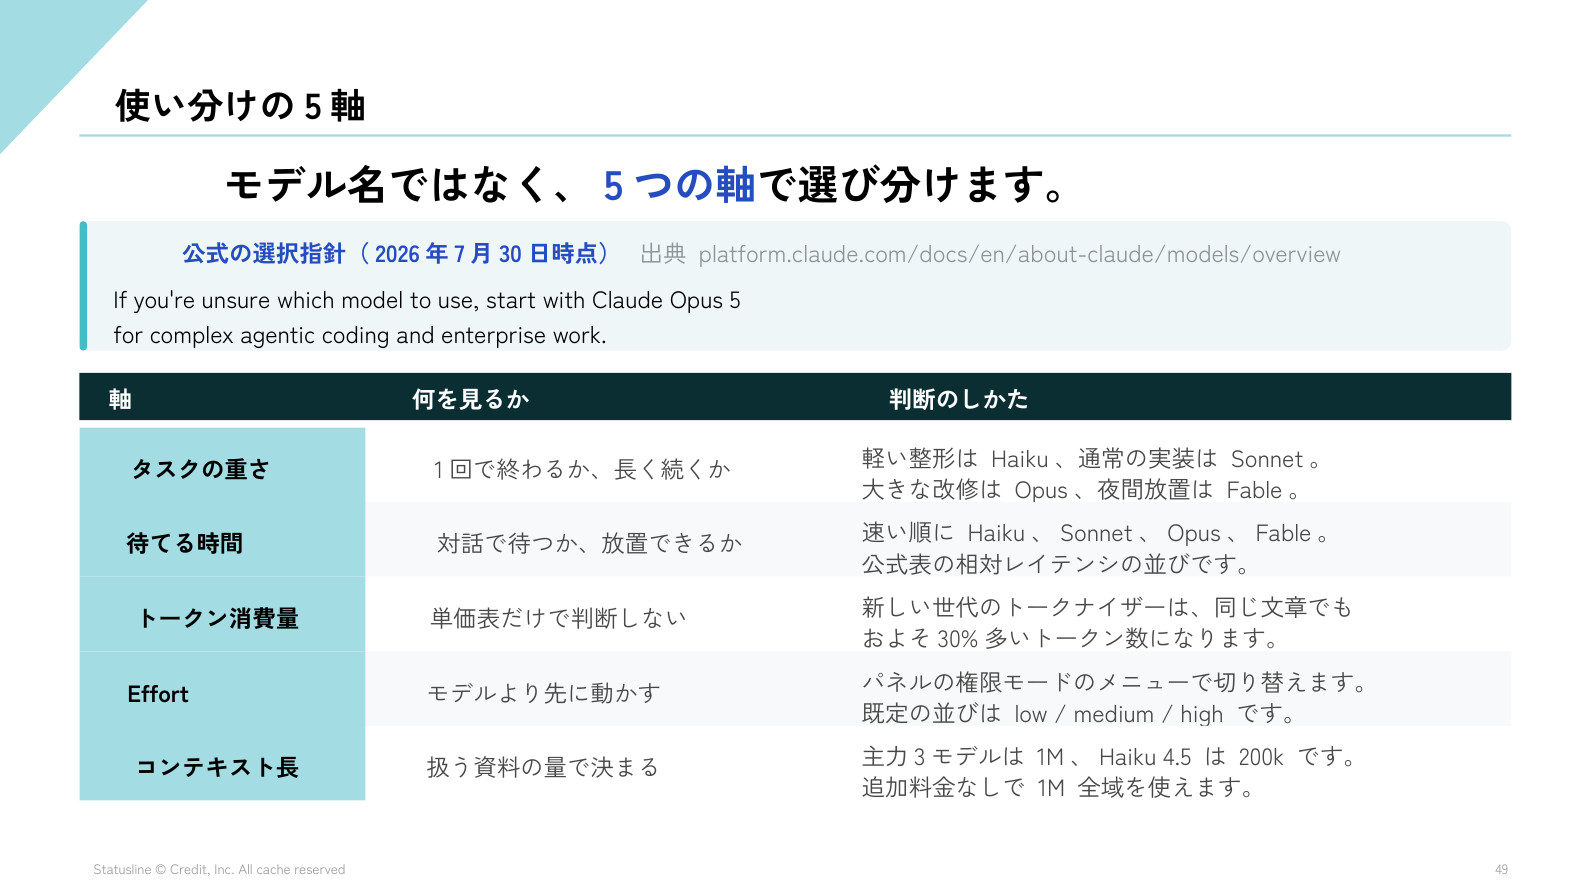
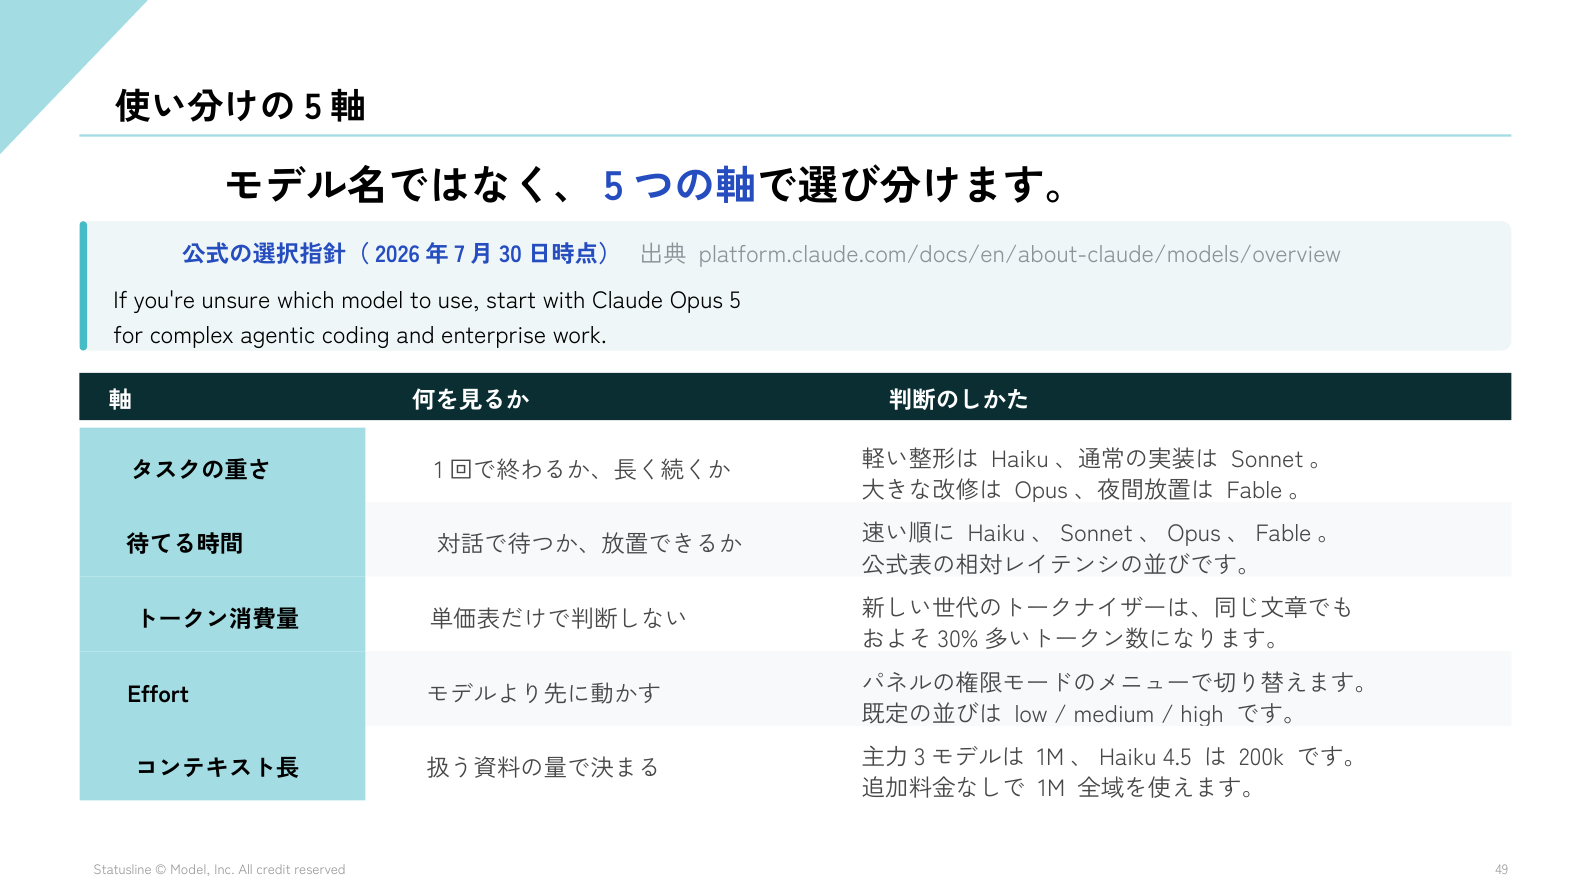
Credit at (190, 870): Credit -> Model
cache: cache -> credit
